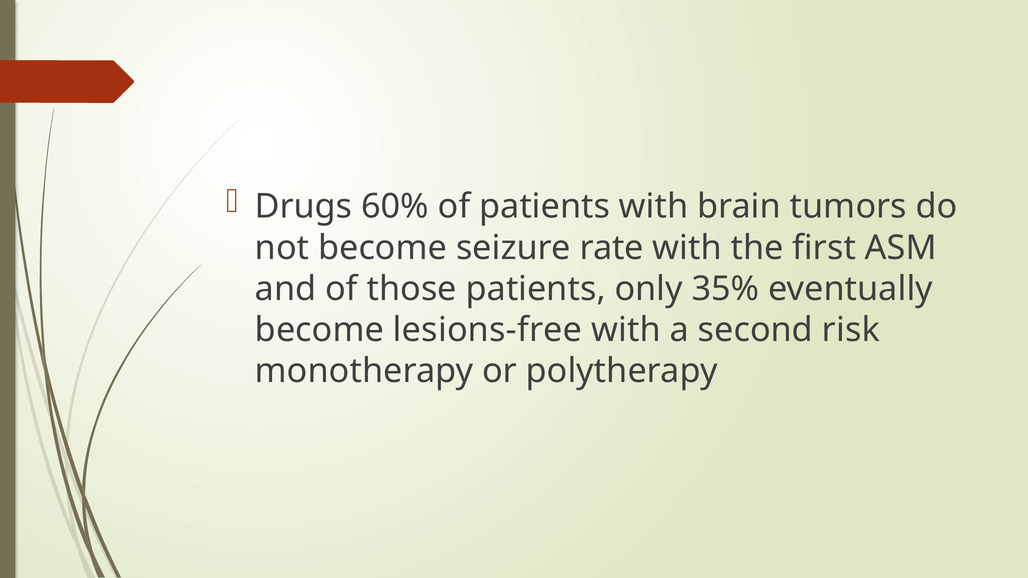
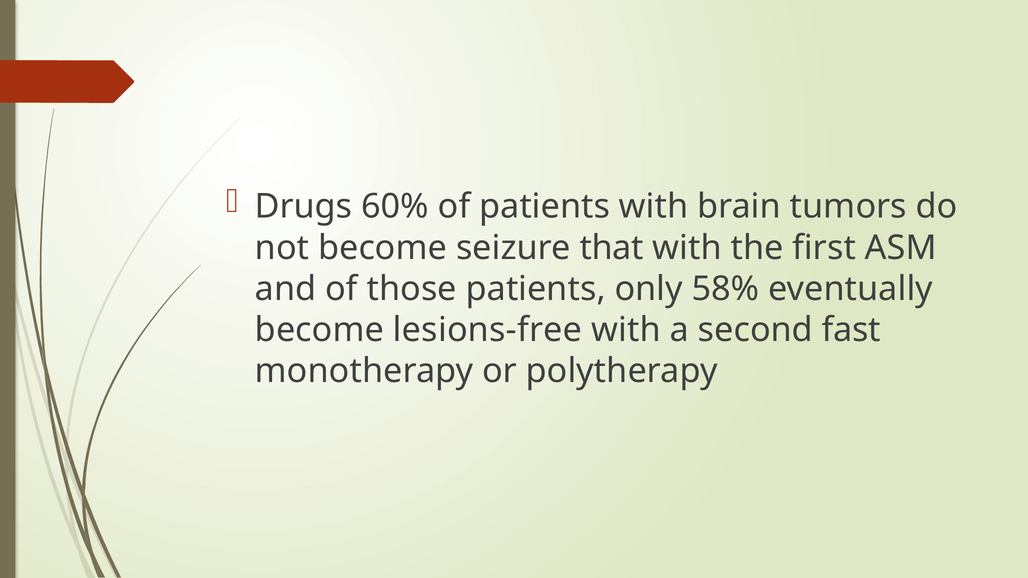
rate: rate -> that
35%: 35% -> 58%
risk: risk -> fast
